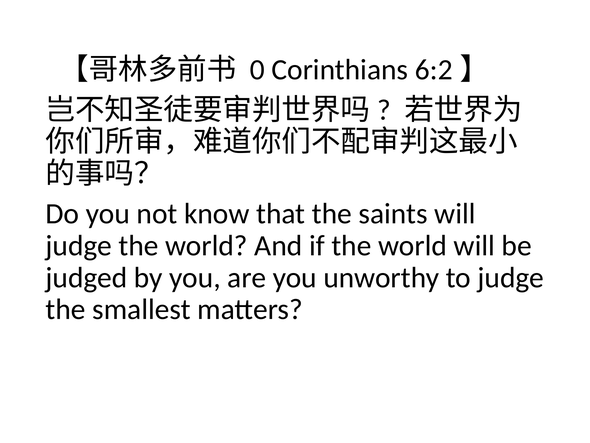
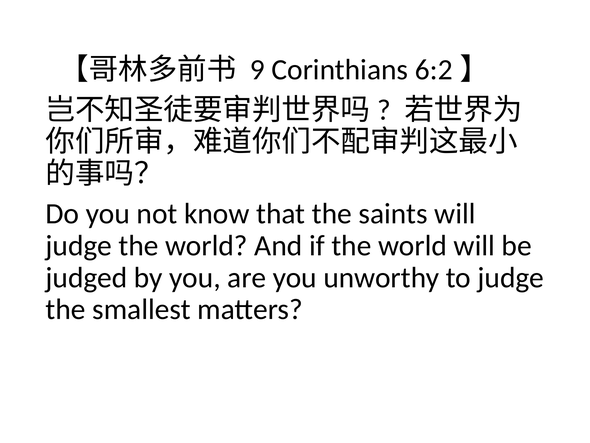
0: 0 -> 9
